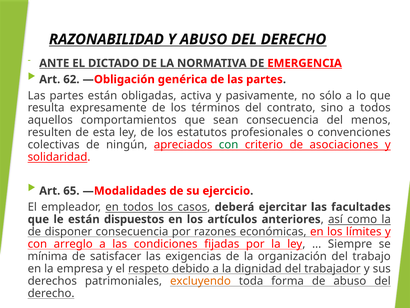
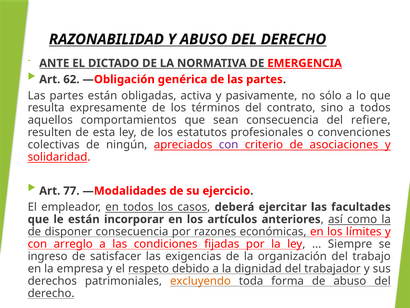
menos: menos -> refiere
con at (229, 145) colour: green -> purple
65: 65 -> 77
dispuestos: dispuestos -> incorporar
mínima: mínima -> ingreso
